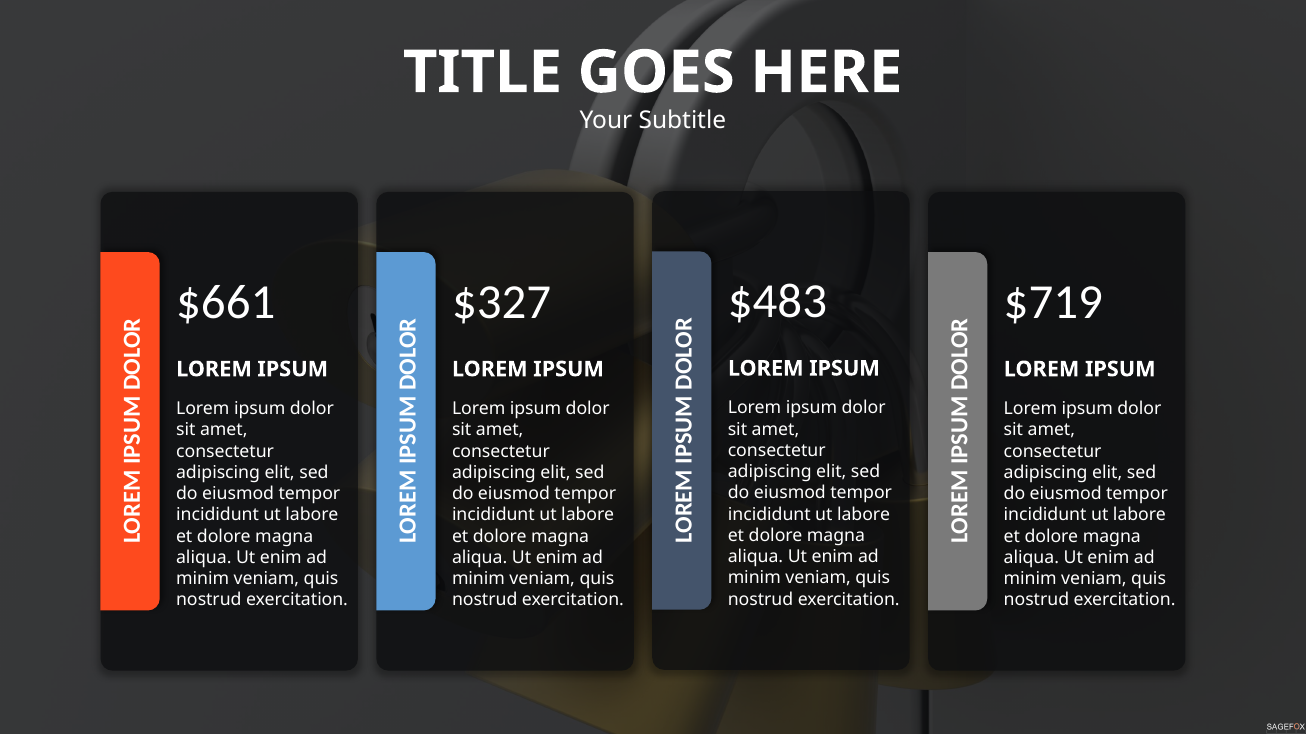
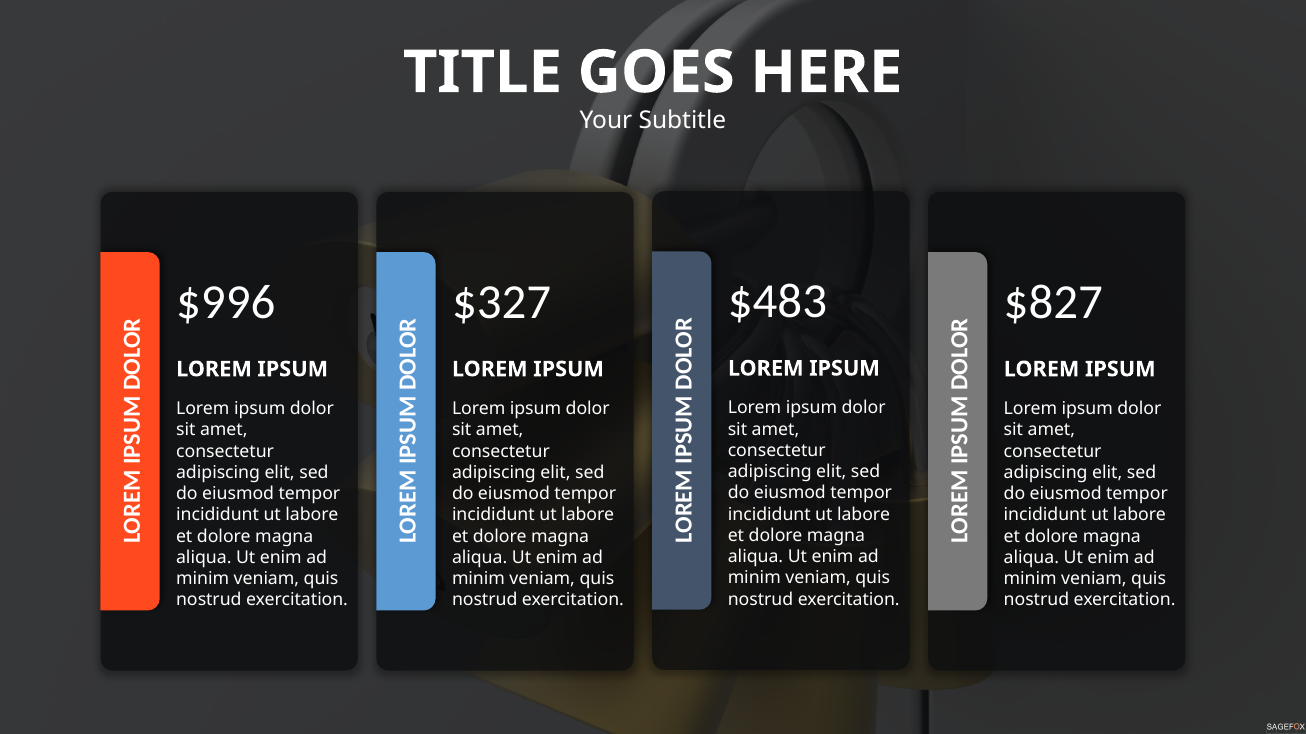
$661: $661 -> $996
$719: $719 -> $827
